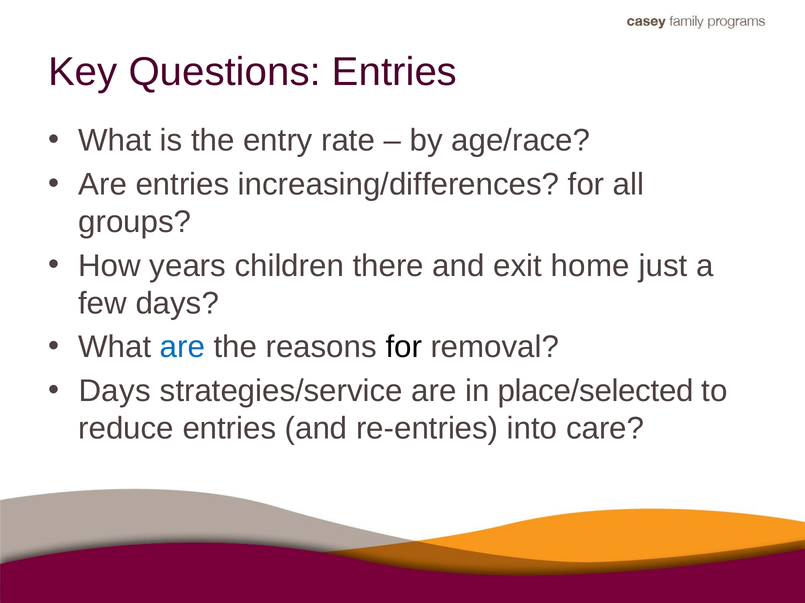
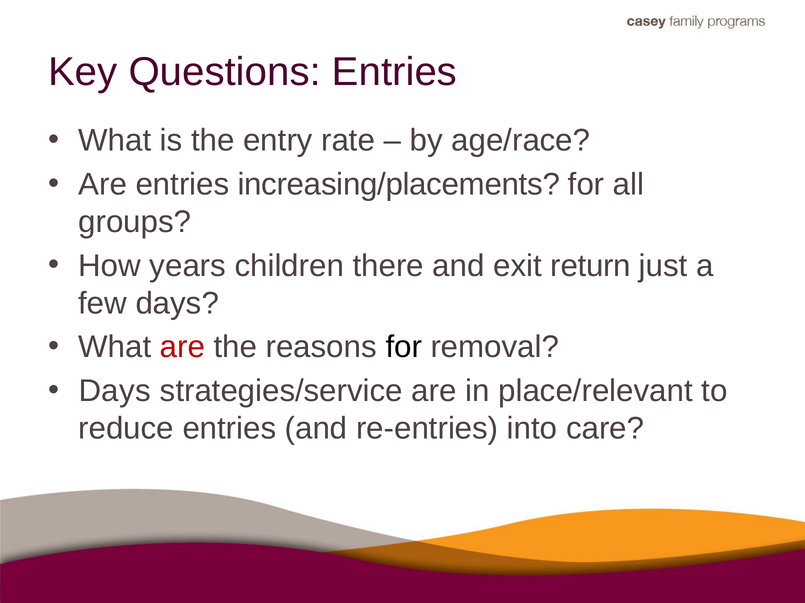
increasing/differences: increasing/differences -> increasing/placements
home: home -> return
are at (182, 348) colour: blue -> red
place/selected: place/selected -> place/relevant
